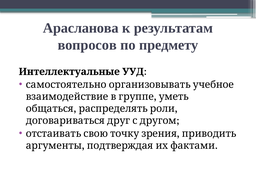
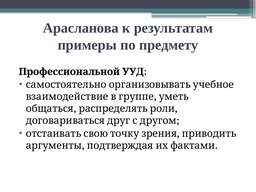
вопросов: вопросов -> примеры
Интеллектуальные: Интеллектуальные -> Профессиональной
